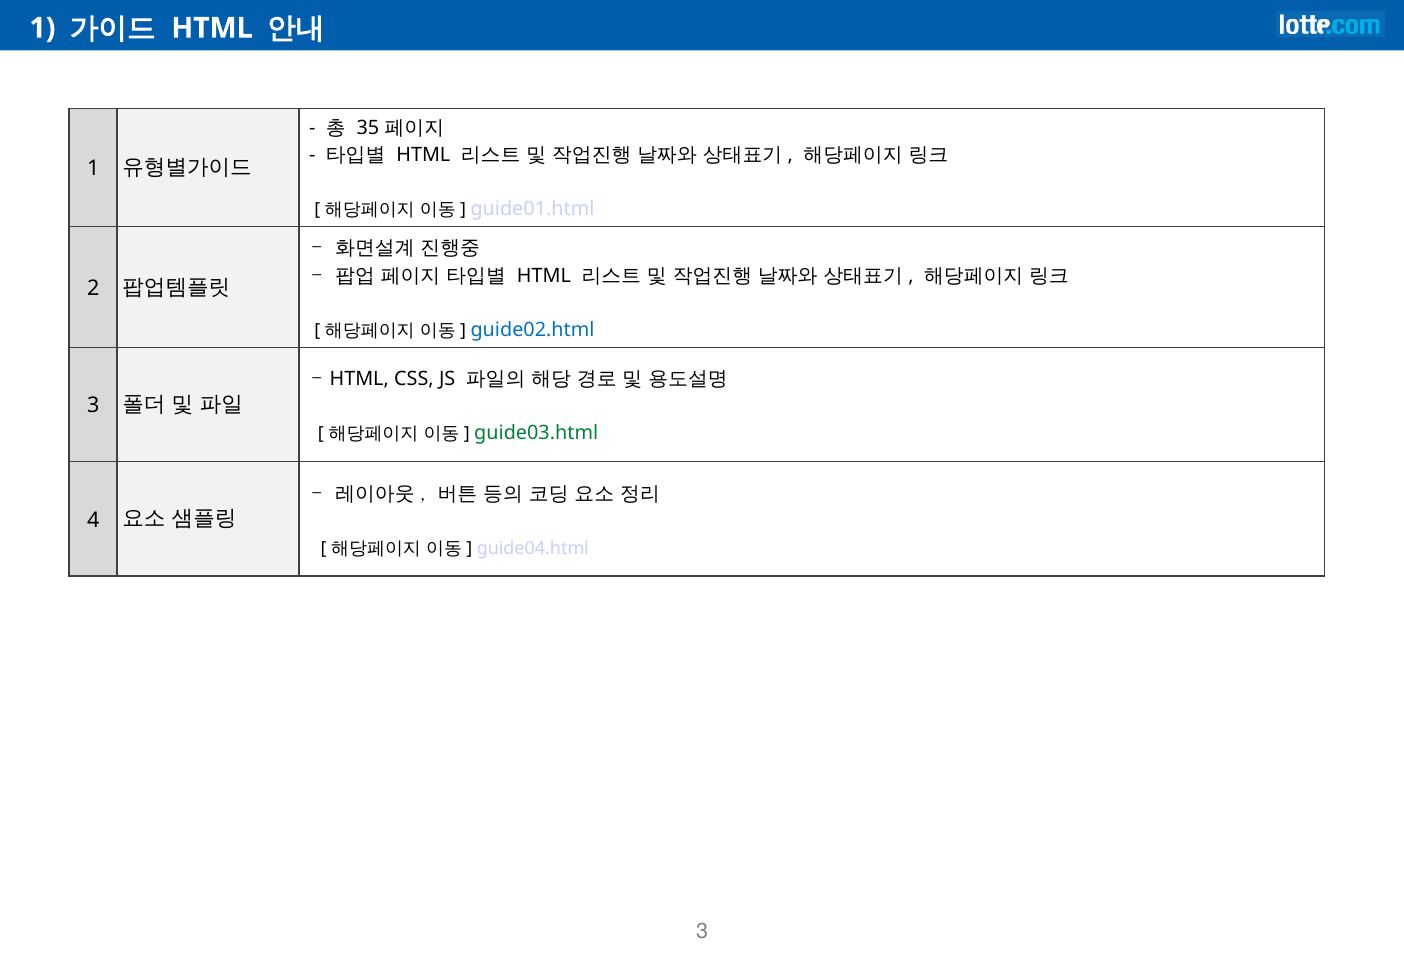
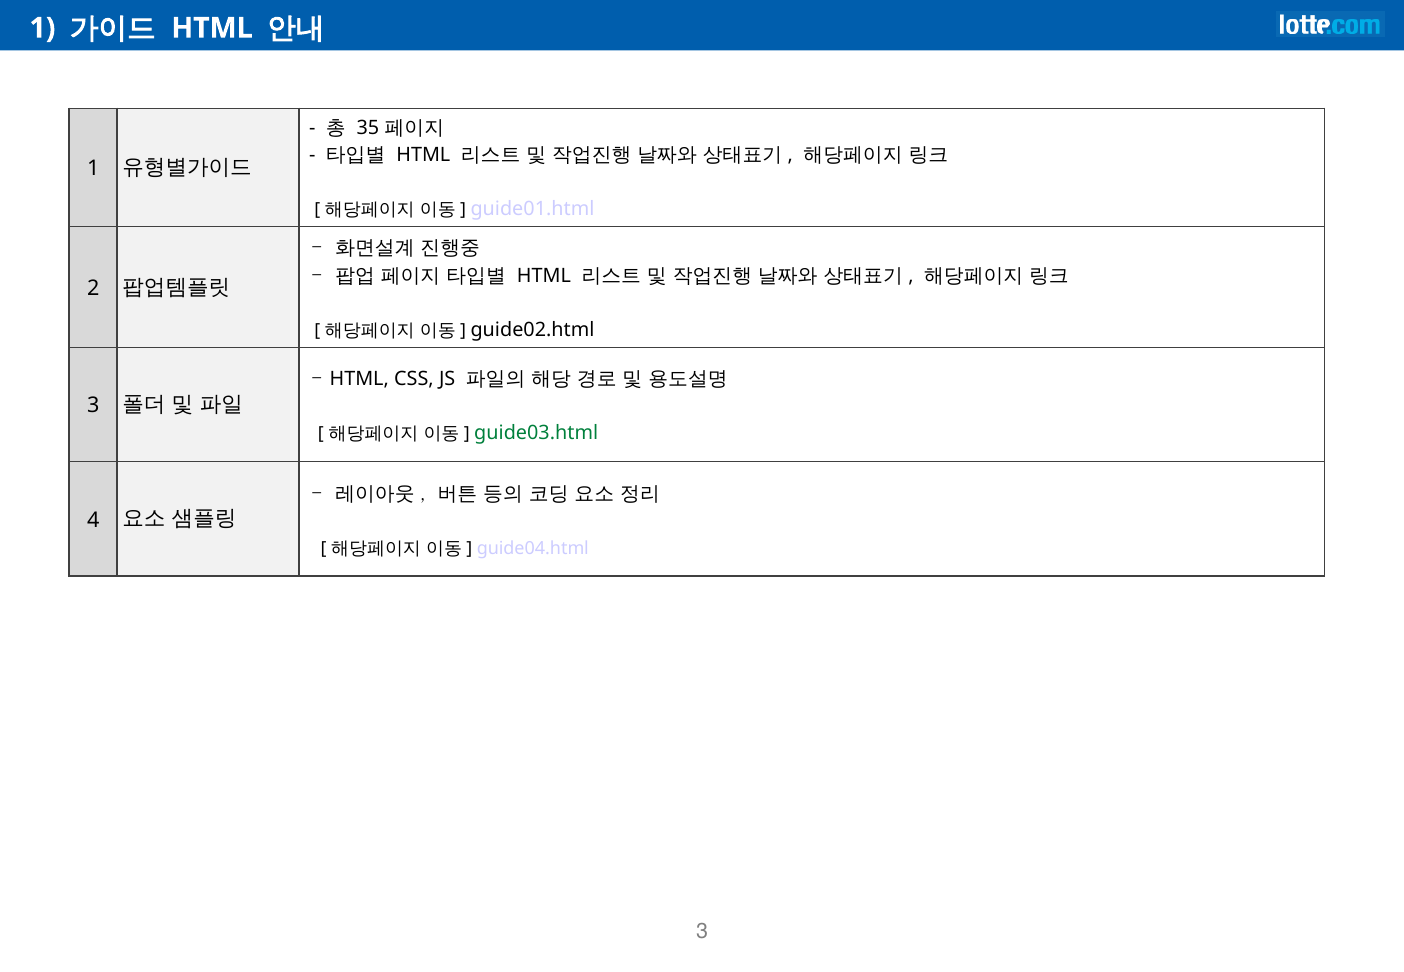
guide02.html colour: blue -> black
